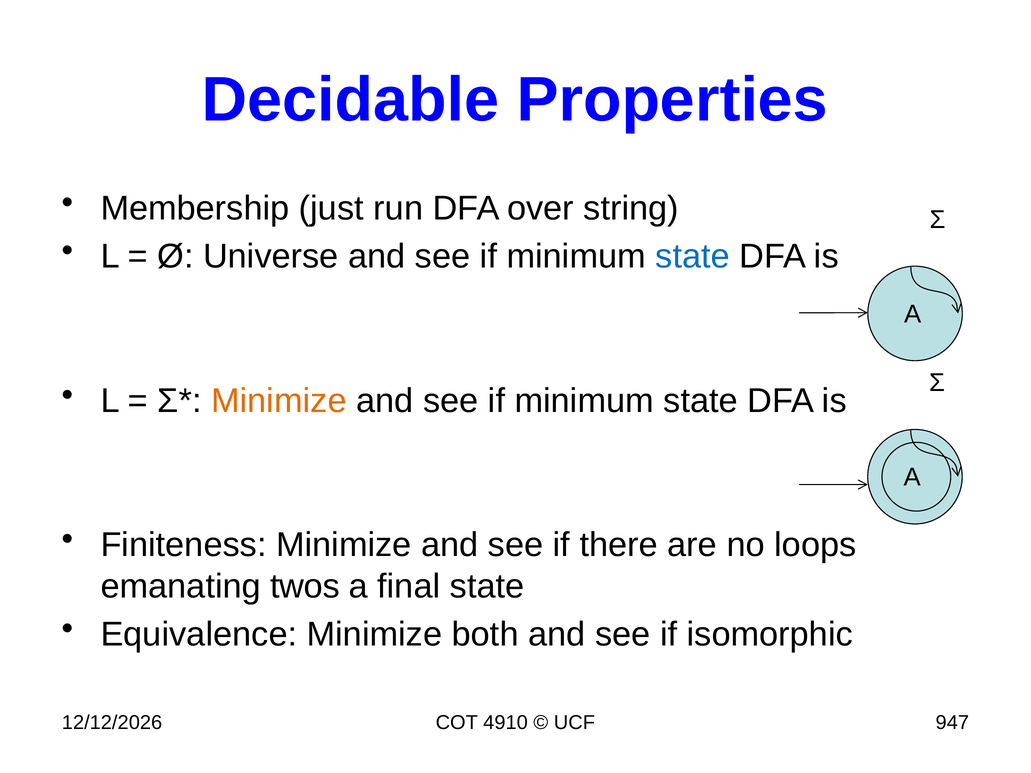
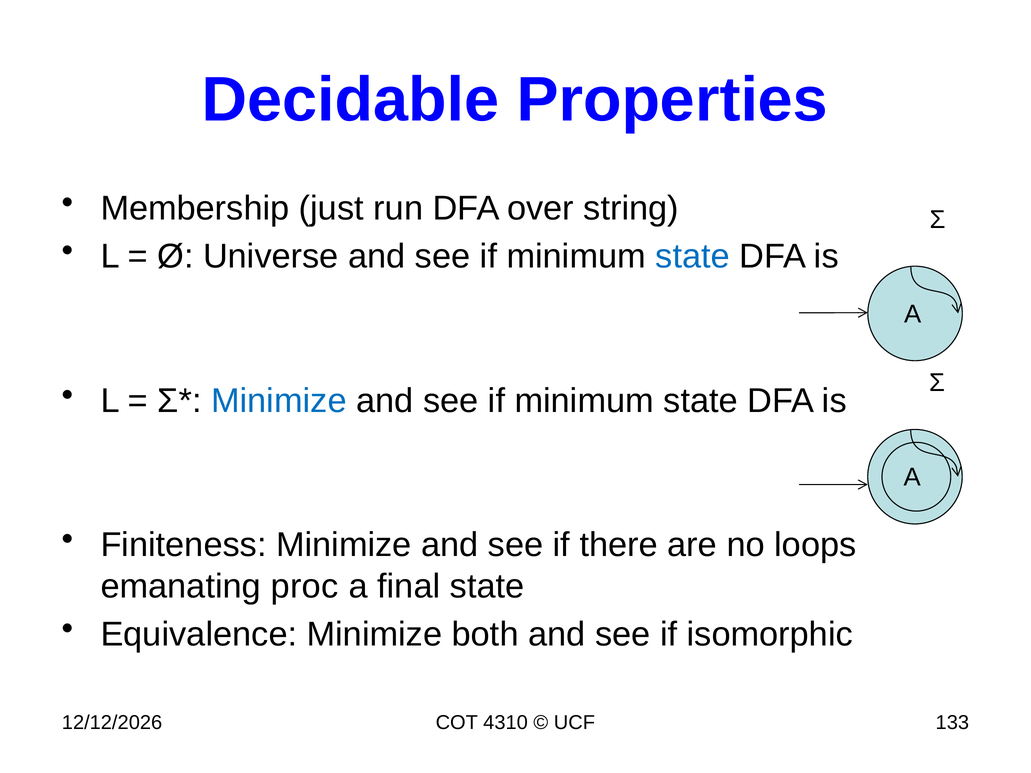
Minimize at (279, 401) colour: orange -> blue
twos: twos -> proc
4910: 4910 -> 4310
947: 947 -> 133
